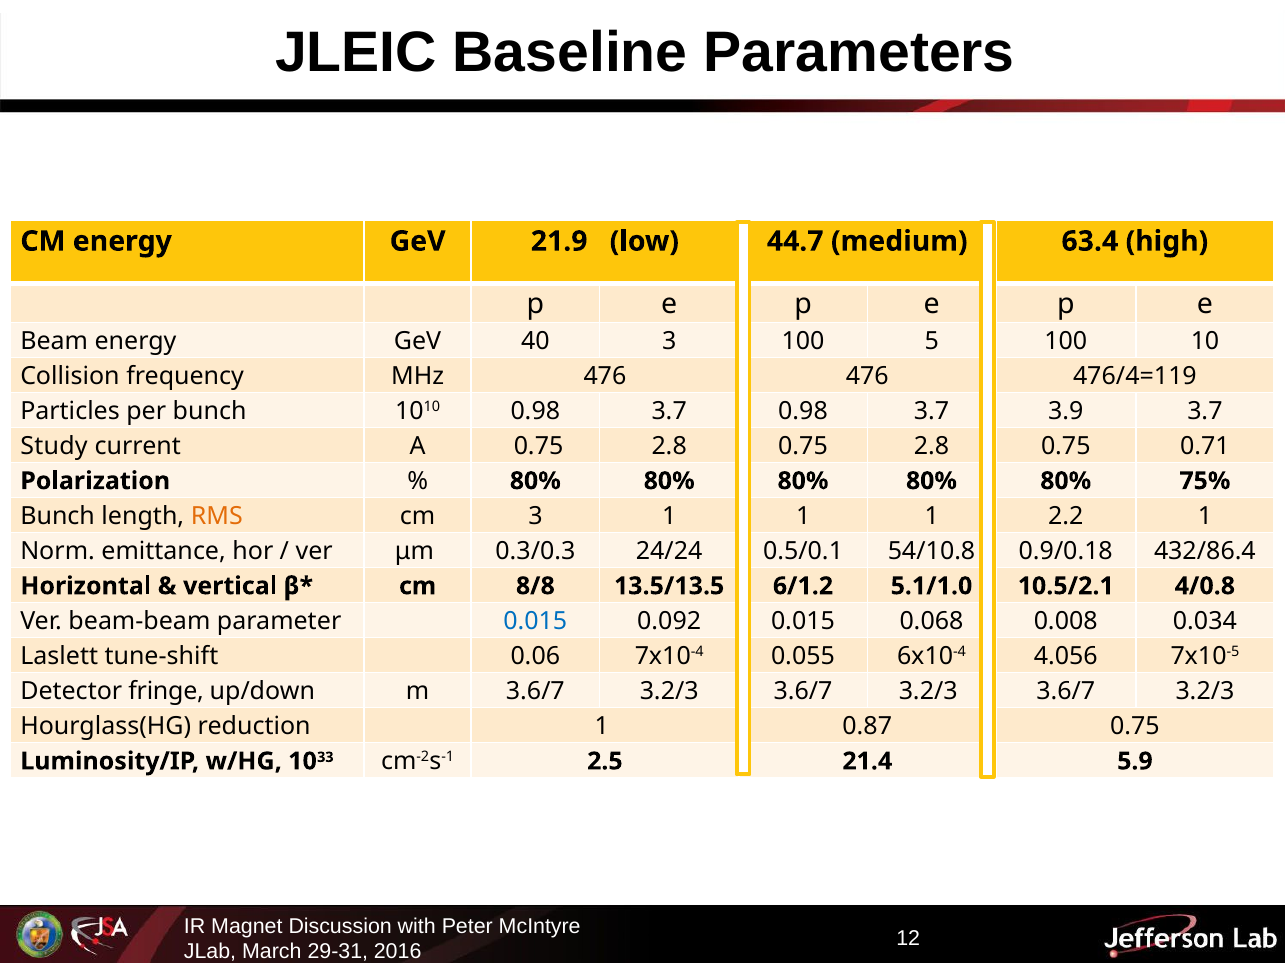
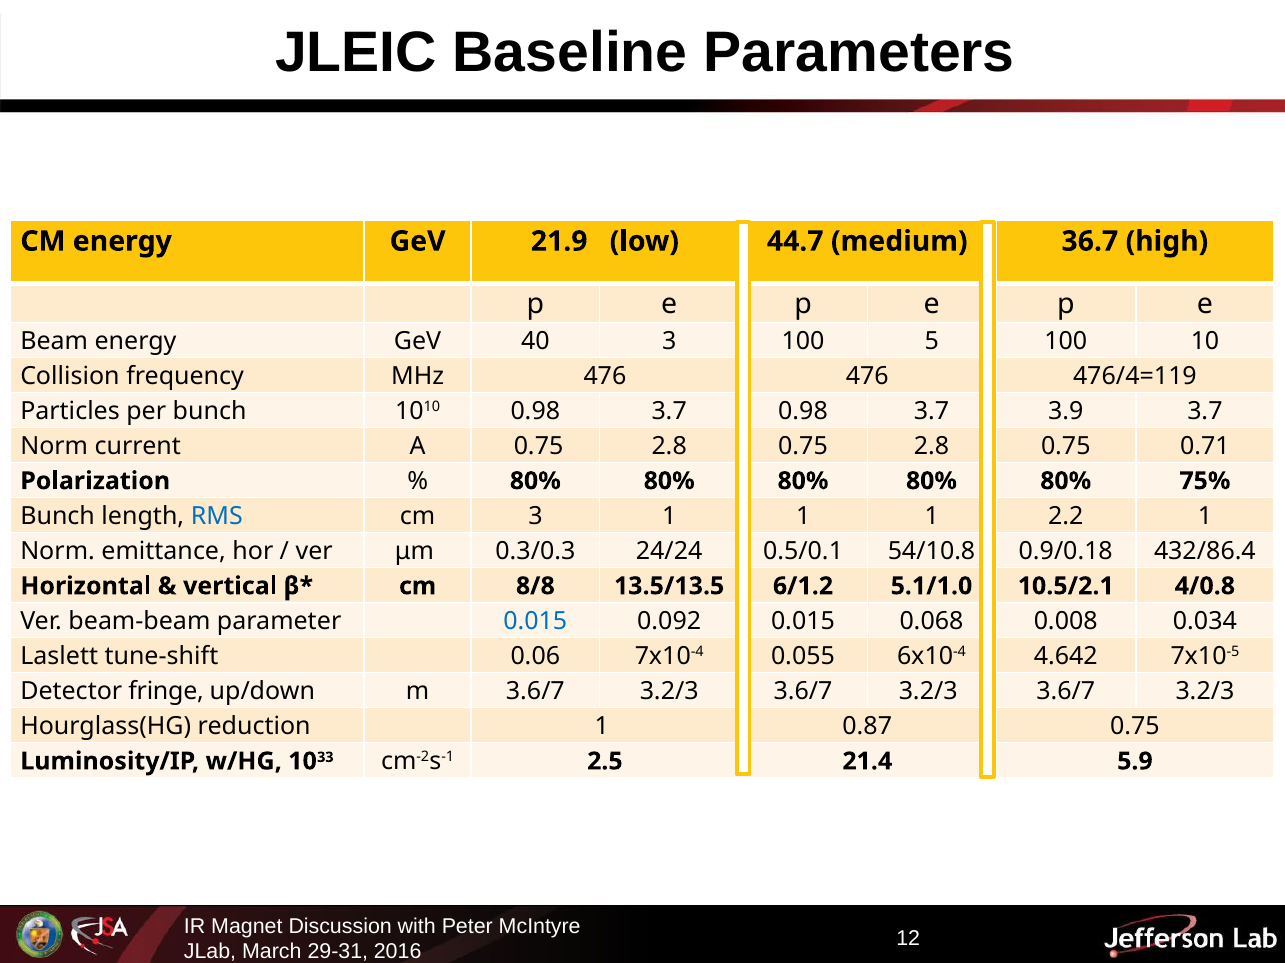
63.4: 63.4 -> 36.7
Study at (54, 446): Study -> Norm
RMS colour: orange -> blue
4.056: 4.056 -> 4.642
